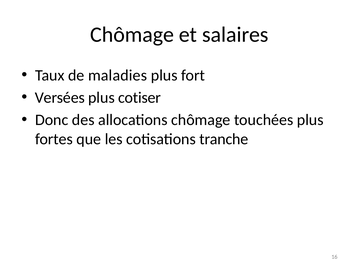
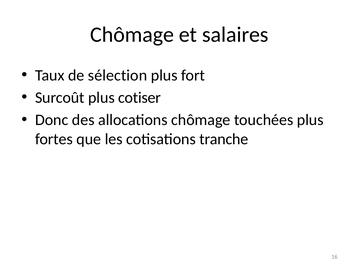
maladies: maladies -> sélection
Versées: Versées -> Surcoût
